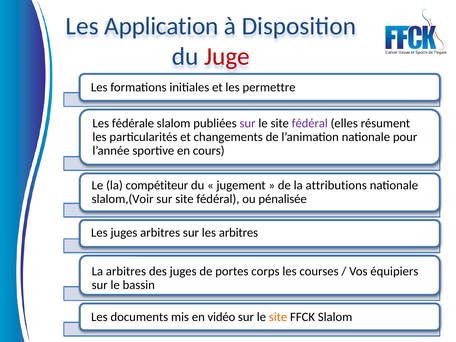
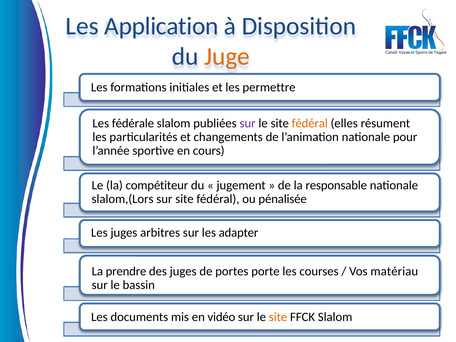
Juge colour: red -> orange
fédéral at (310, 123) colour: purple -> orange
attributions: attributions -> responsable
slalom,(Voir: slalom,(Voir -> slalom,(Lors
les arbitres: arbitres -> adapter
La arbitres: arbitres -> prendre
corps: corps -> porte
équipiers: équipiers -> matériau
